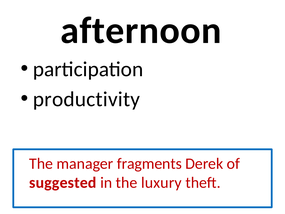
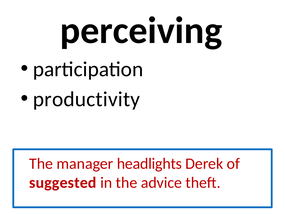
afternoon: afternoon -> perceiving
fragments: fragments -> headlights
luxury: luxury -> advice
